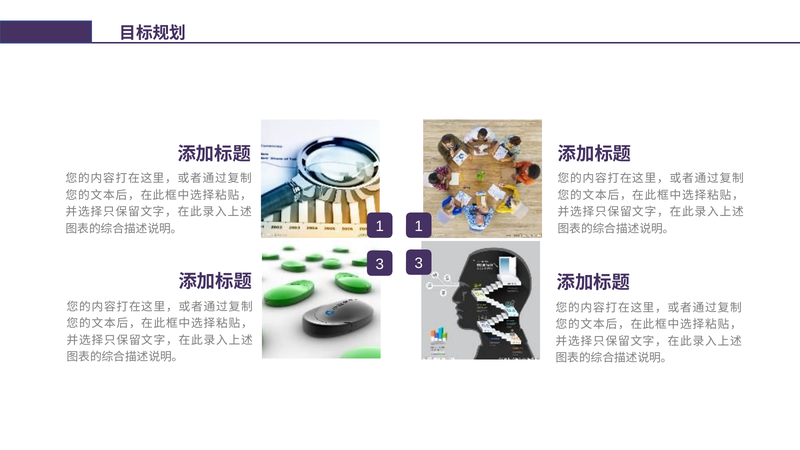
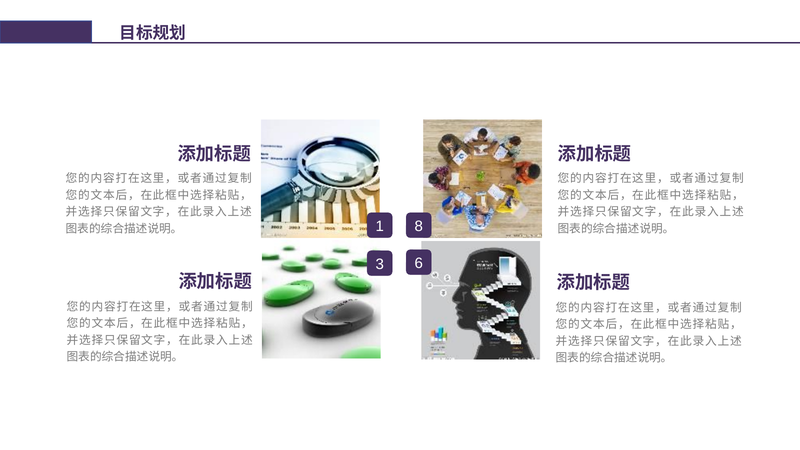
1 1: 1 -> 8
3 3: 3 -> 6
